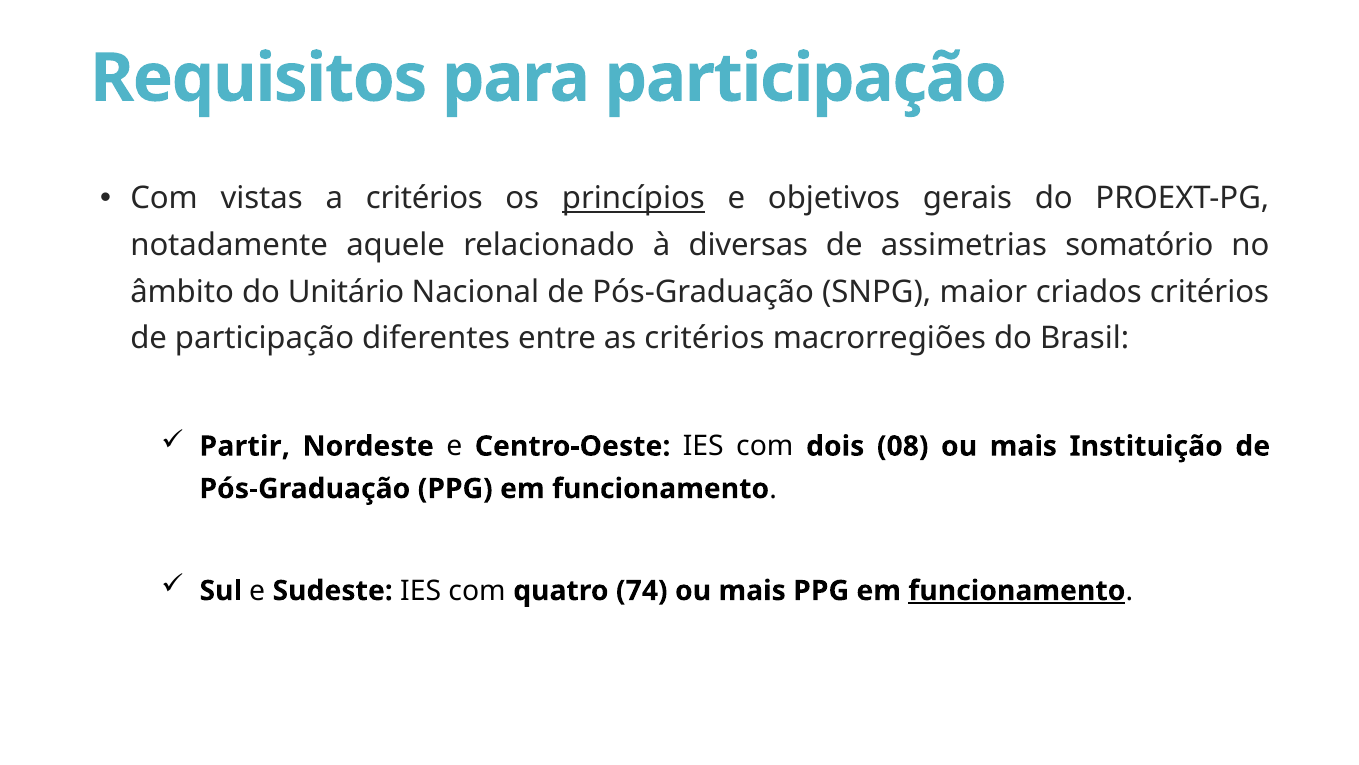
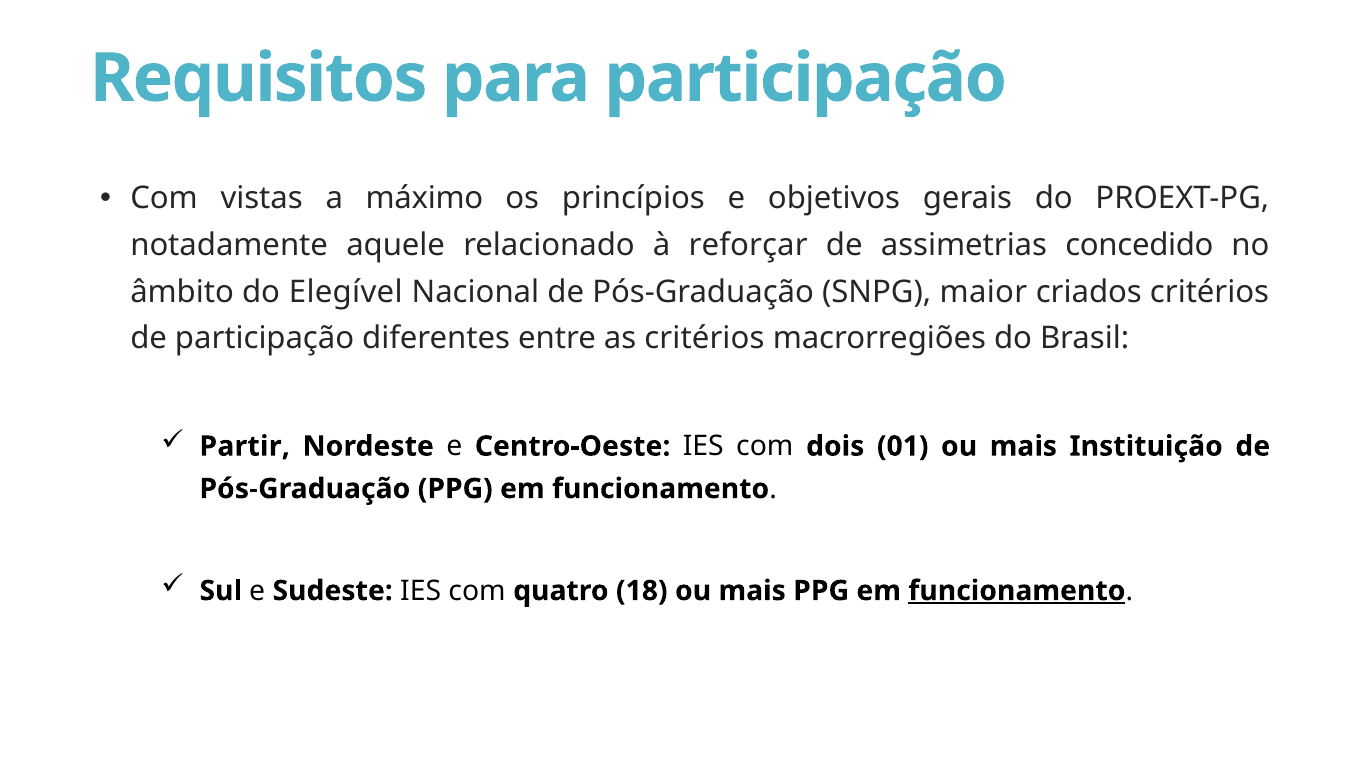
a critérios: critérios -> máximo
princípios underline: present -> none
diversas: diversas -> reforçar
somatório: somatório -> concedido
Unitário: Unitário -> Elegível
08: 08 -> 01
74: 74 -> 18
